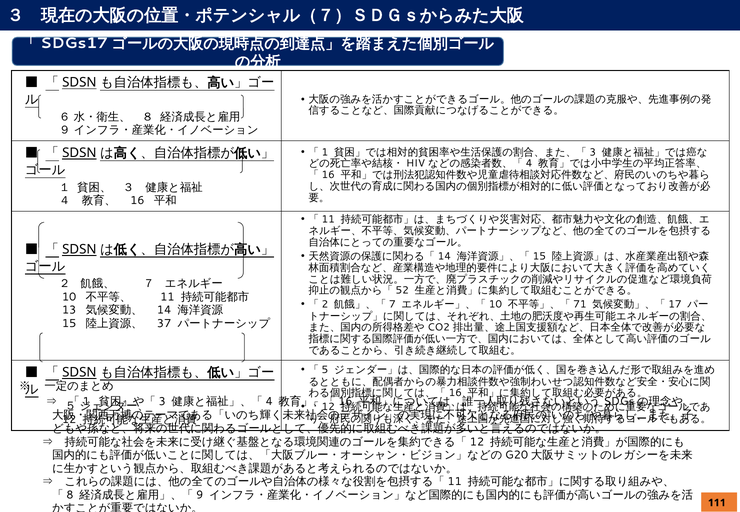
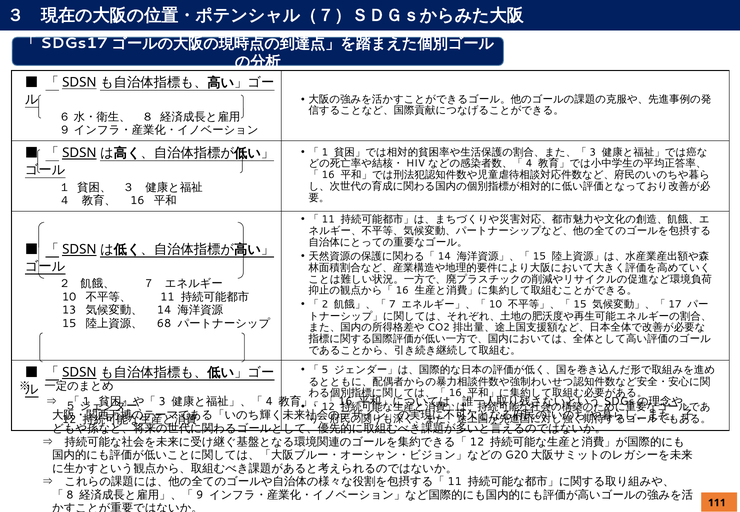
52 at (402, 290): 52 -> 16
71 at (580, 305): 71 -> 15
37: 37 -> 68
